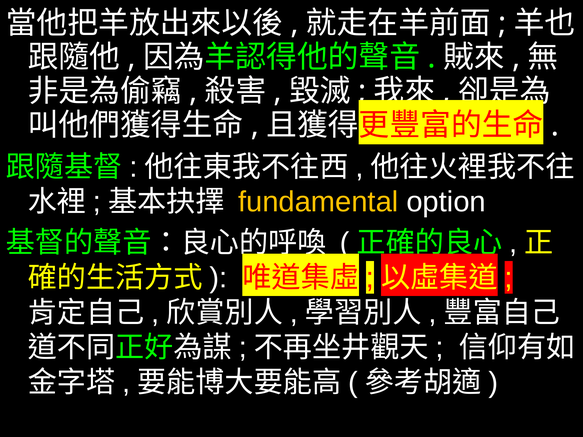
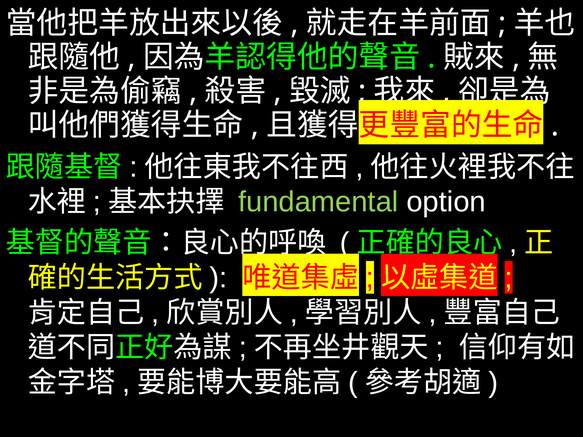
fundamental colour: yellow -> light green
